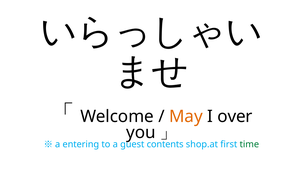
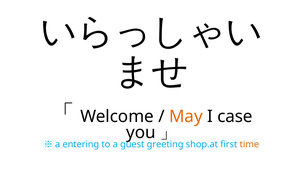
over: over -> case
contents: contents -> greeting
time colour: green -> orange
